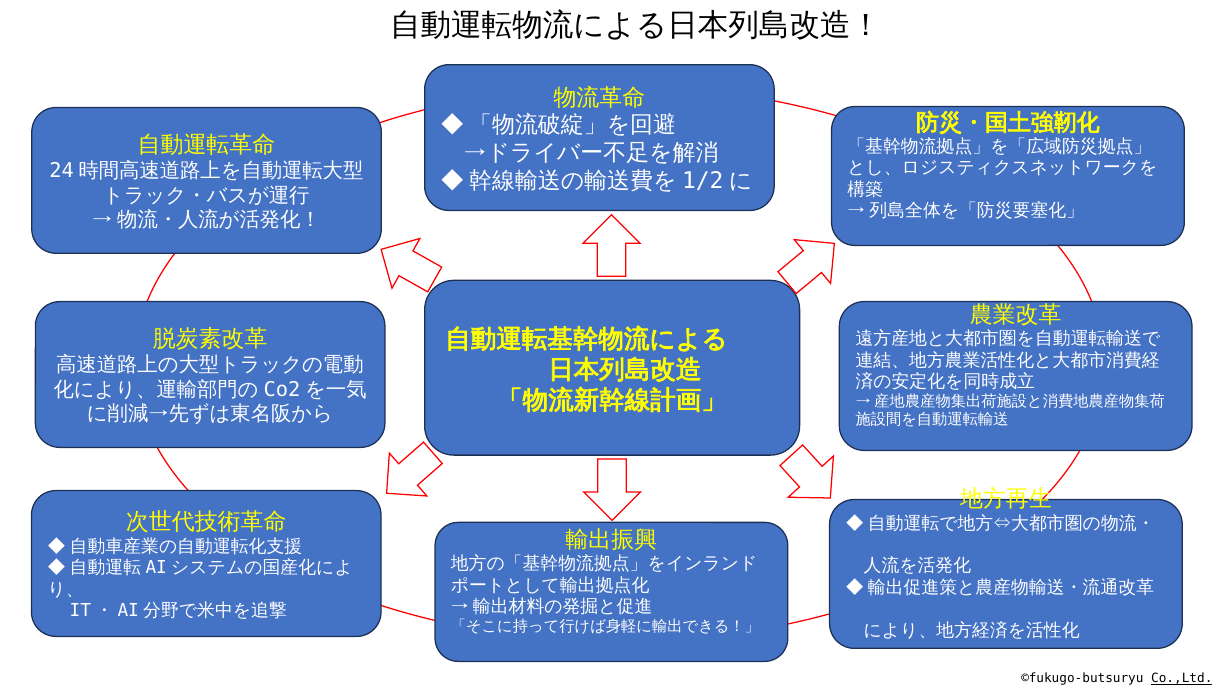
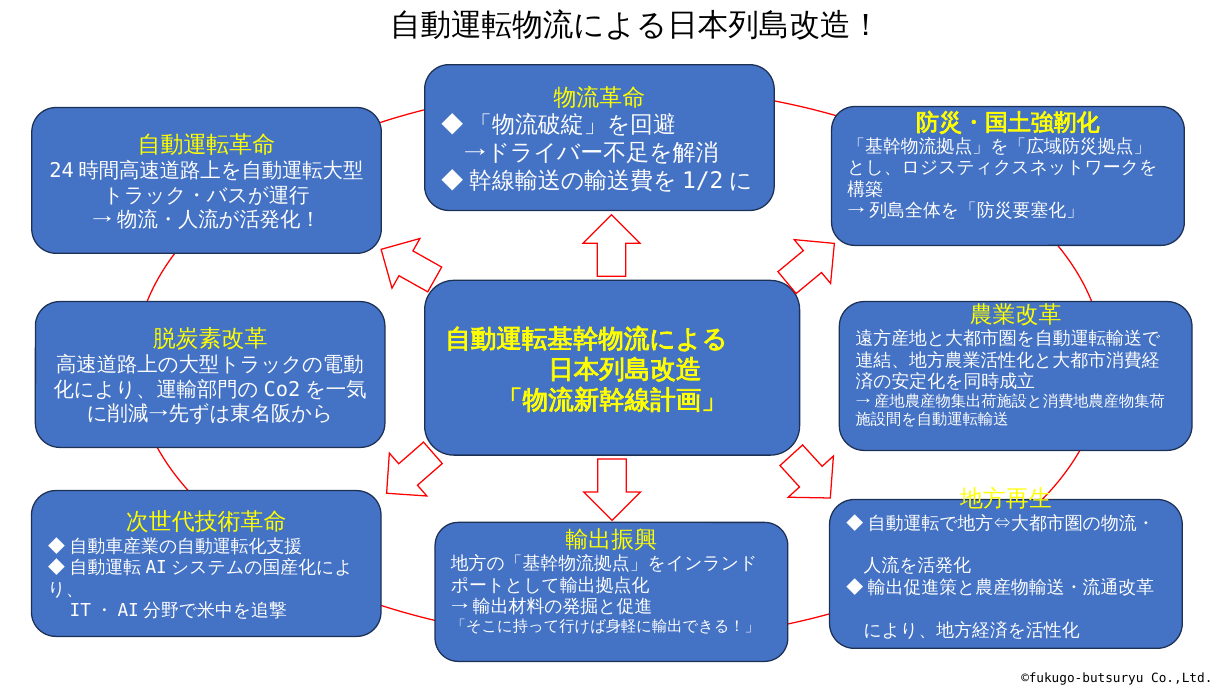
Co.,Ltd underline: present -> none
